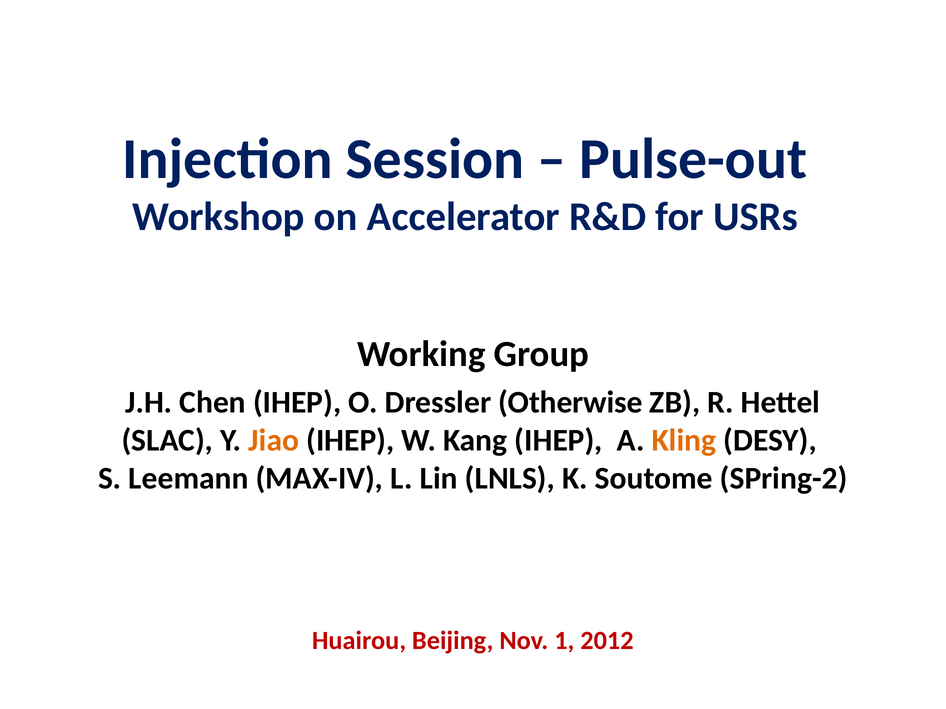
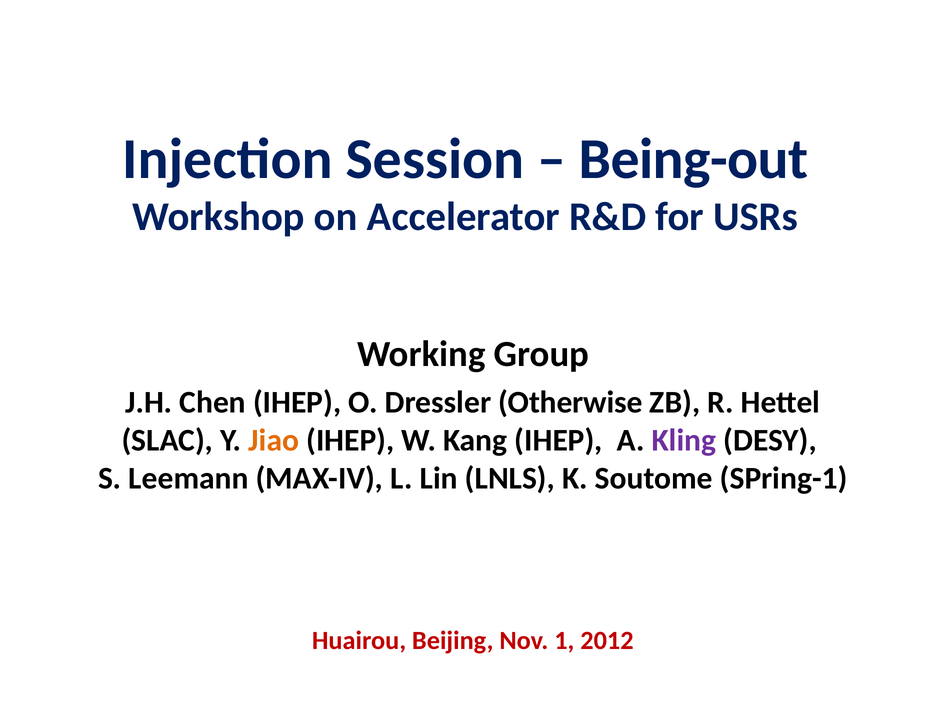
Pulse-out: Pulse-out -> Being-out
Kling colour: orange -> purple
SPring-2: SPring-2 -> SPring-1
